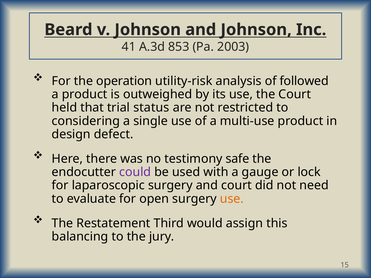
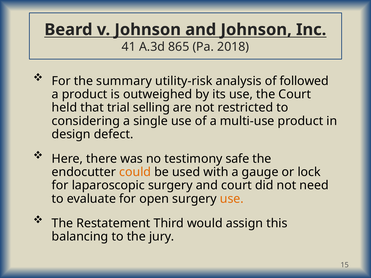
853: 853 -> 865
2003: 2003 -> 2018
operation: operation -> summary
status: status -> selling
could colour: purple -> orange
